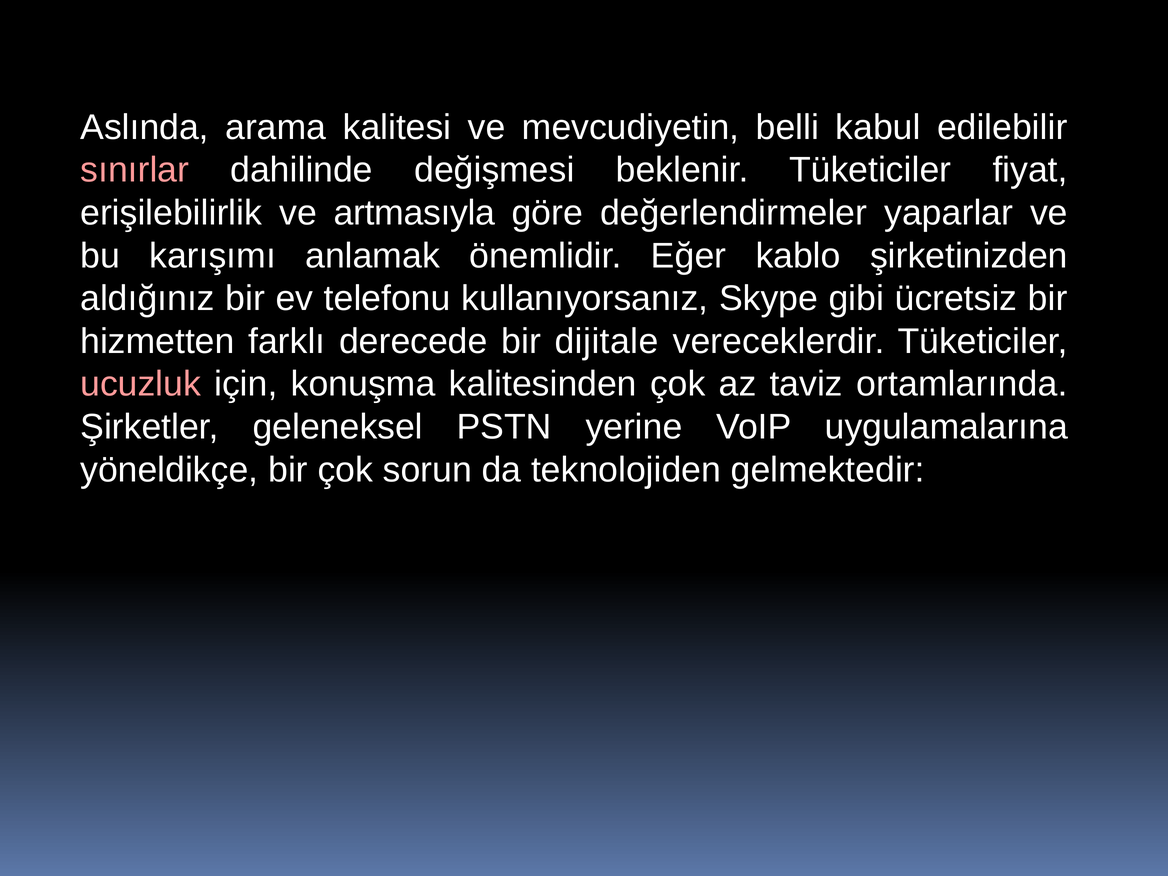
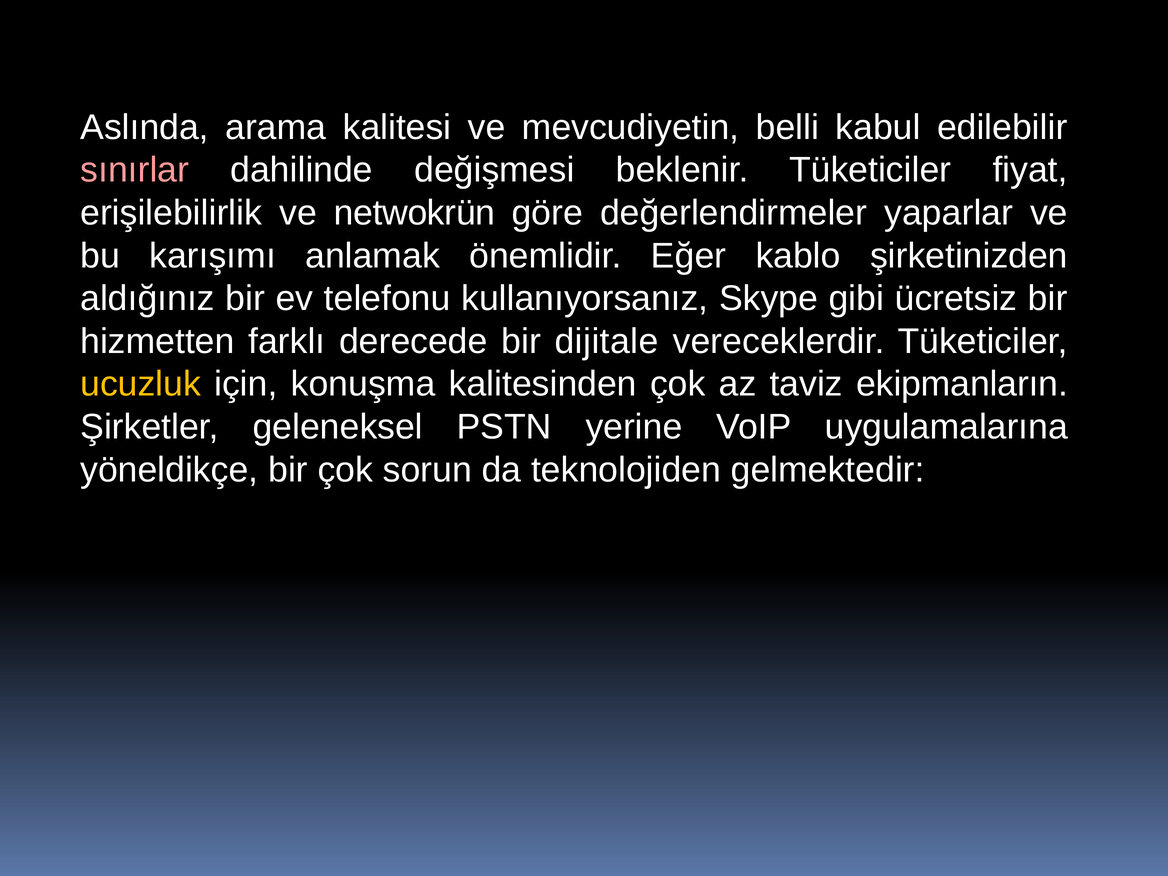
artmasıyla: artmasıyla -> netwokrün
ucuzluk colour: pink -> yellow
ortamlarında: ortamlarında -> ekipmanların
